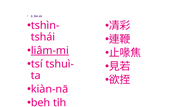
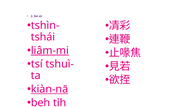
kiàn-nā underline: none -> present
